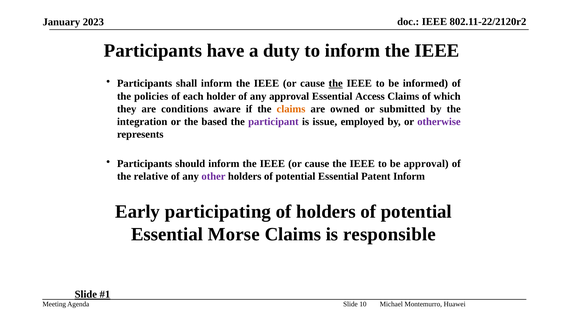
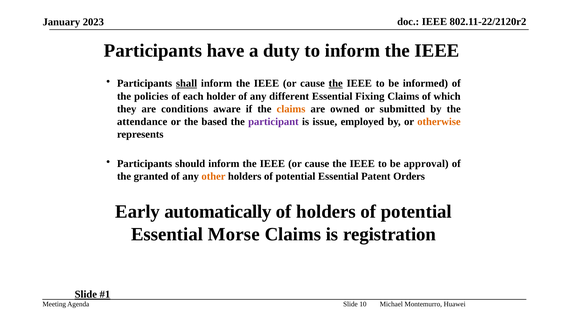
shall underline: none -> present
any approval: approval -> different
Access: Access -> Fixing
integration: integration -> attendance
otherwise colour: purple -> orange
relative: relative -> granted
other colour: purple -> orange
Patent Inform: Inform -> Orders
participating: participating -> automatically
responsible: responsible -> registration
